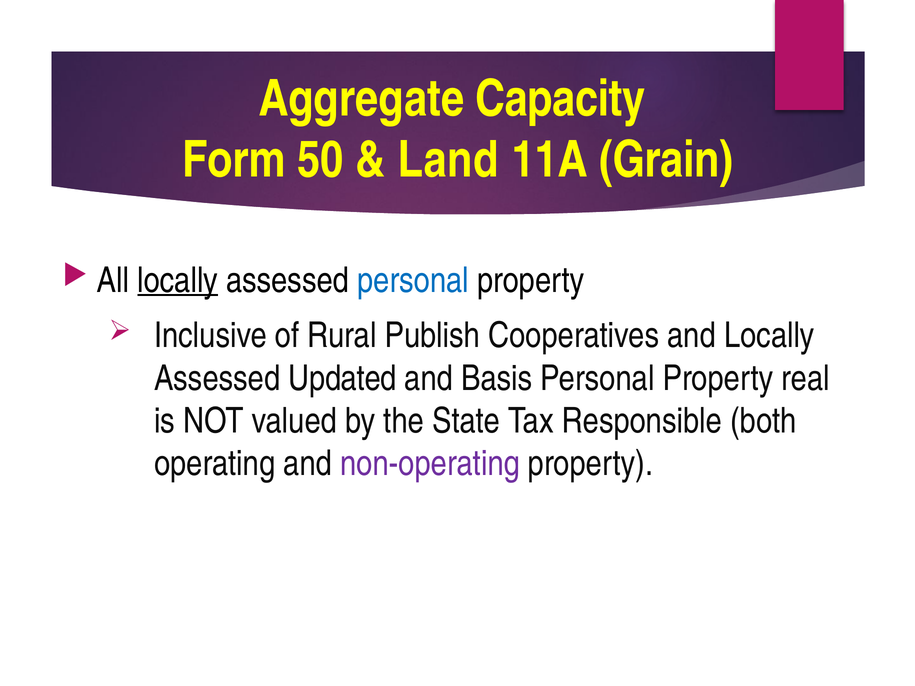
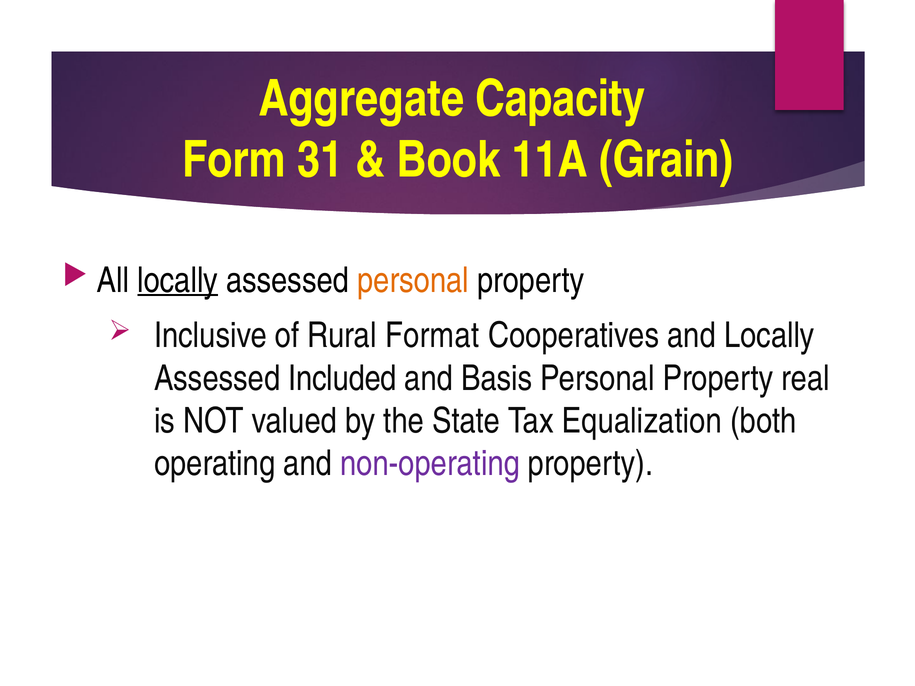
50: 50 -> 31
Land: Land -> Book
personal at (413, 280) colour: blue -> orange
Publish: Publish -> Format
Updated: Updated -> Included
Responsible: Responsible -> Equalization
